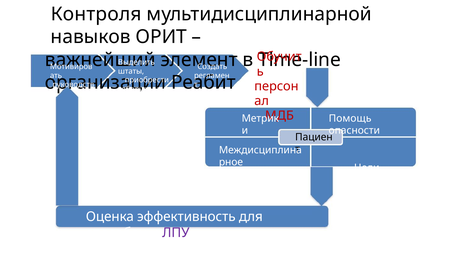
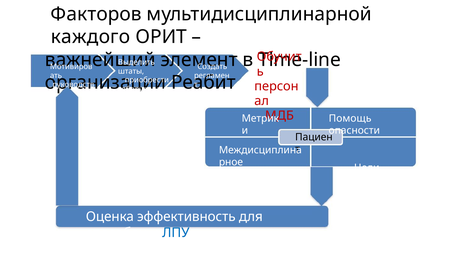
Контроля: Контроля -> Факторов
навыков: навыков -> каждого
ЛПУ colour: purple -> blue
